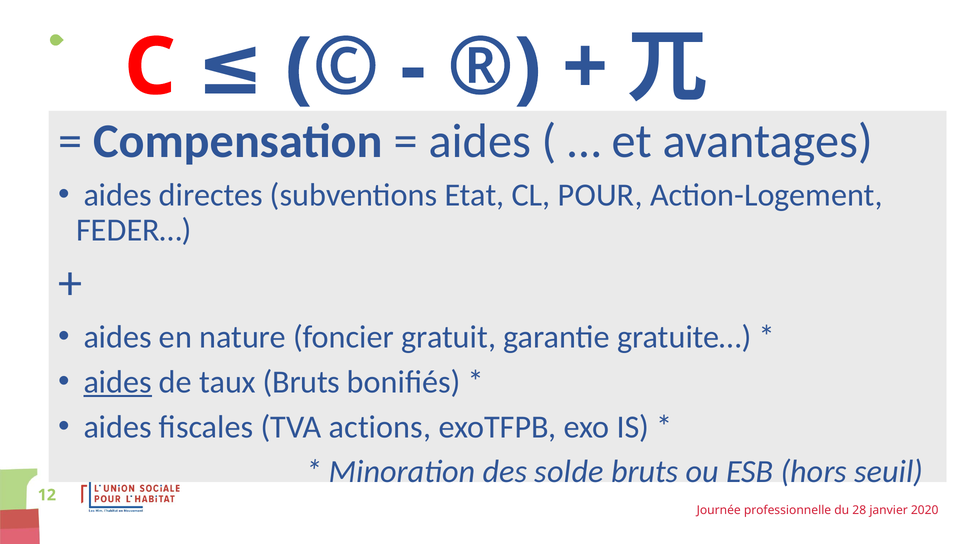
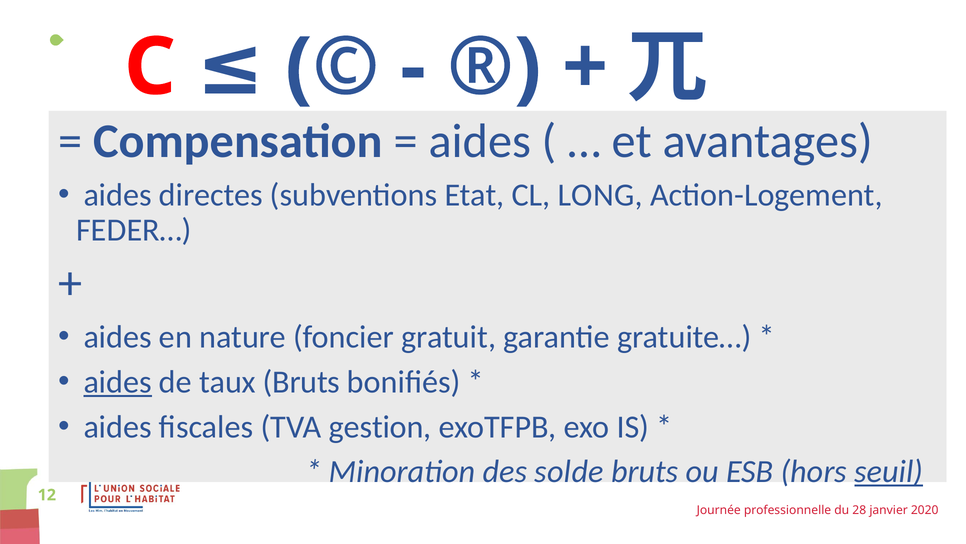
POUR: POUR -> LONG
actions: actions -> gestion
seuil underline: none -> present
